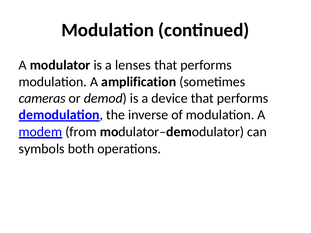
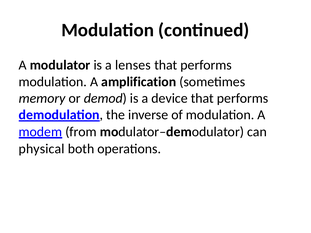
cameras: cameras -> memory
symbols: symbols -> physical
